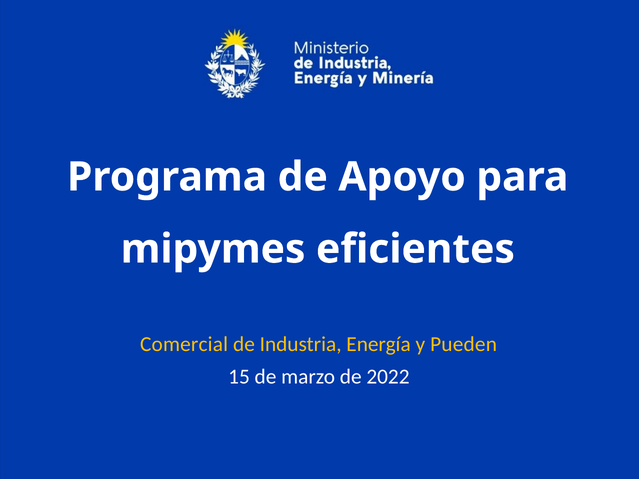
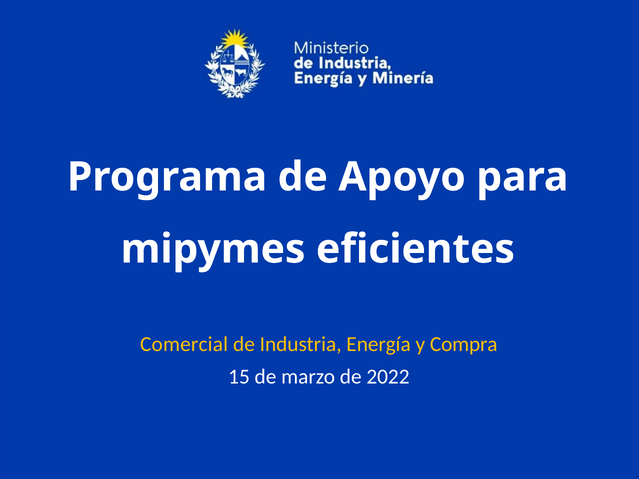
Pueden: Pueden -> Compra
